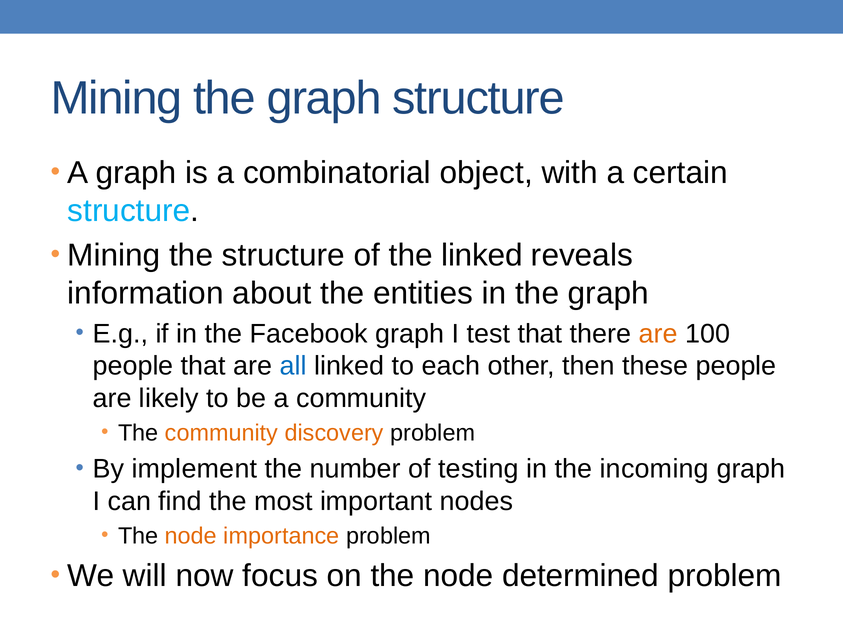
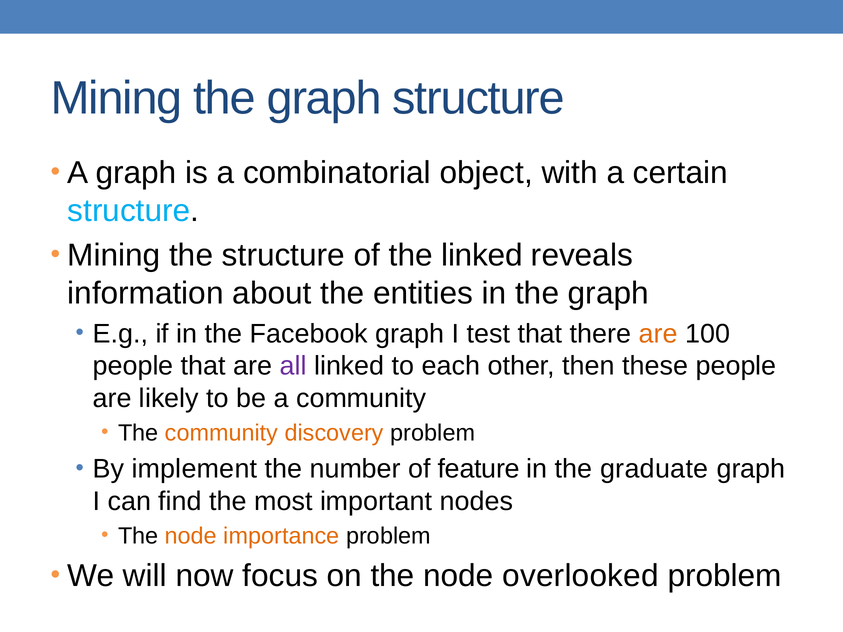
all colour: blue -> purple
testing: testing -> feature
incoming: incoming -> graduate
determined: determined -> overlooked
